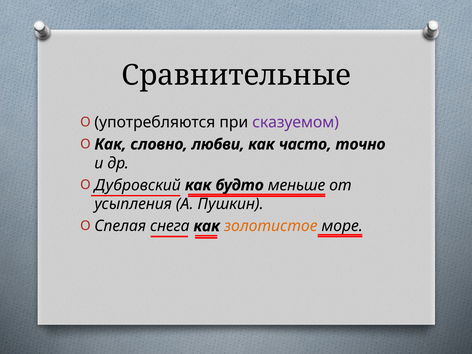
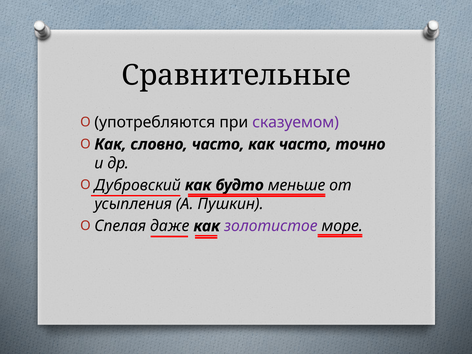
словно любви: любви -> часто
снега: снега -> даже
золотистое colour: orange -> purple
